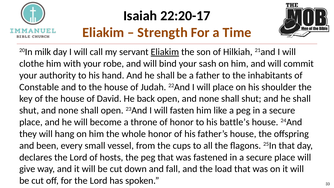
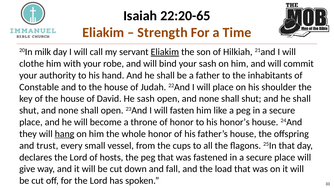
22:20-17: 22:20-17 -> 22:20-65
He back: back -> sash
battle’s: battle’s -> honor’s
hang underline: none -> present
been: been -> trust
